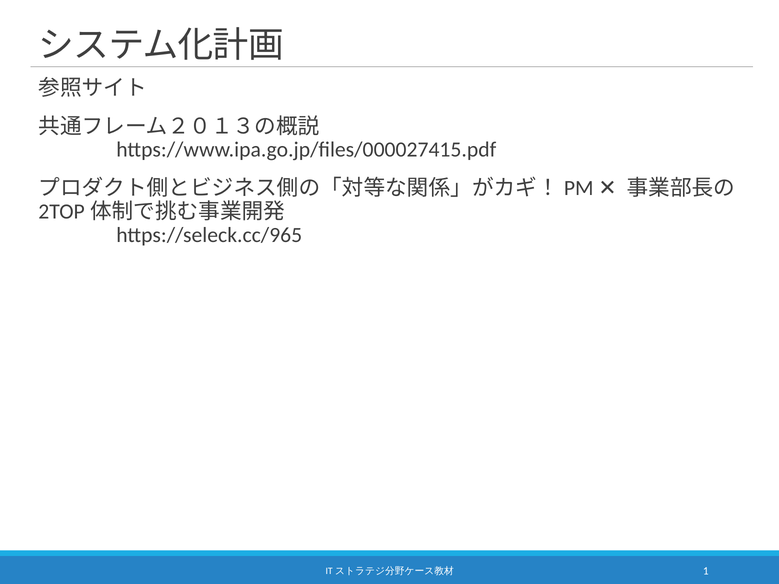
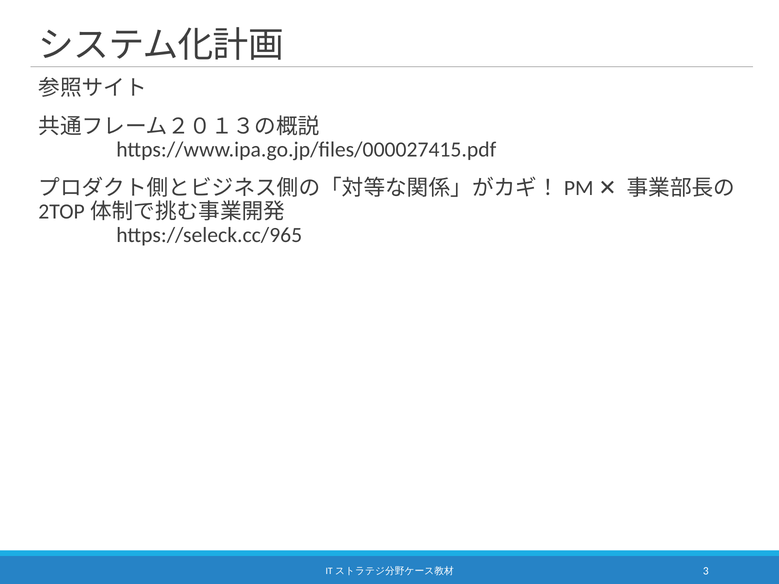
1: 1 -> 3
